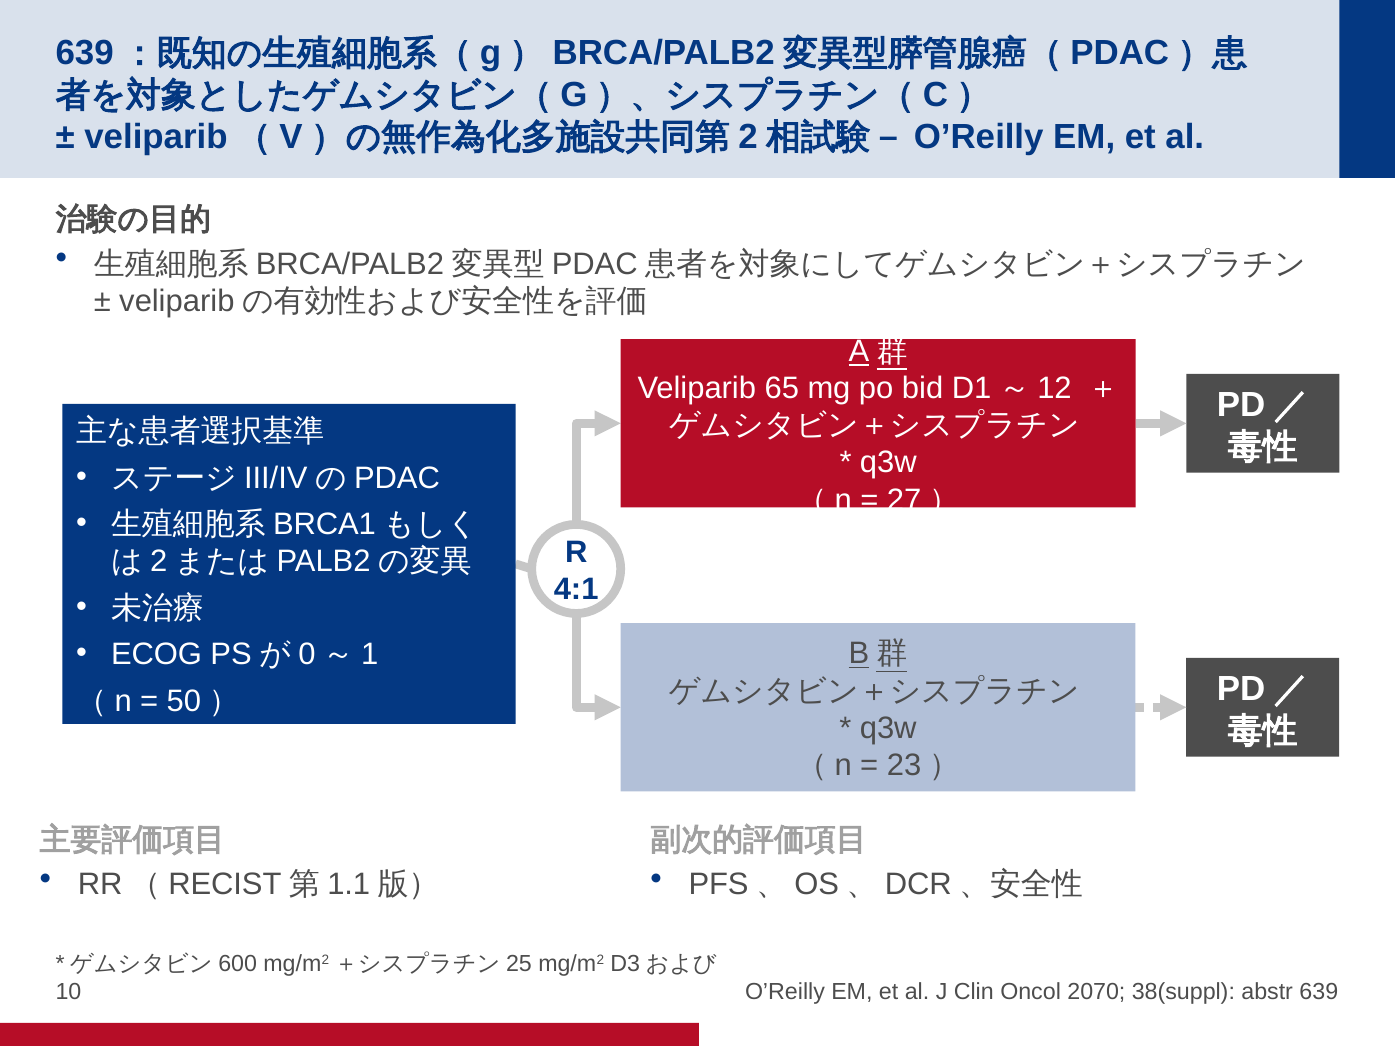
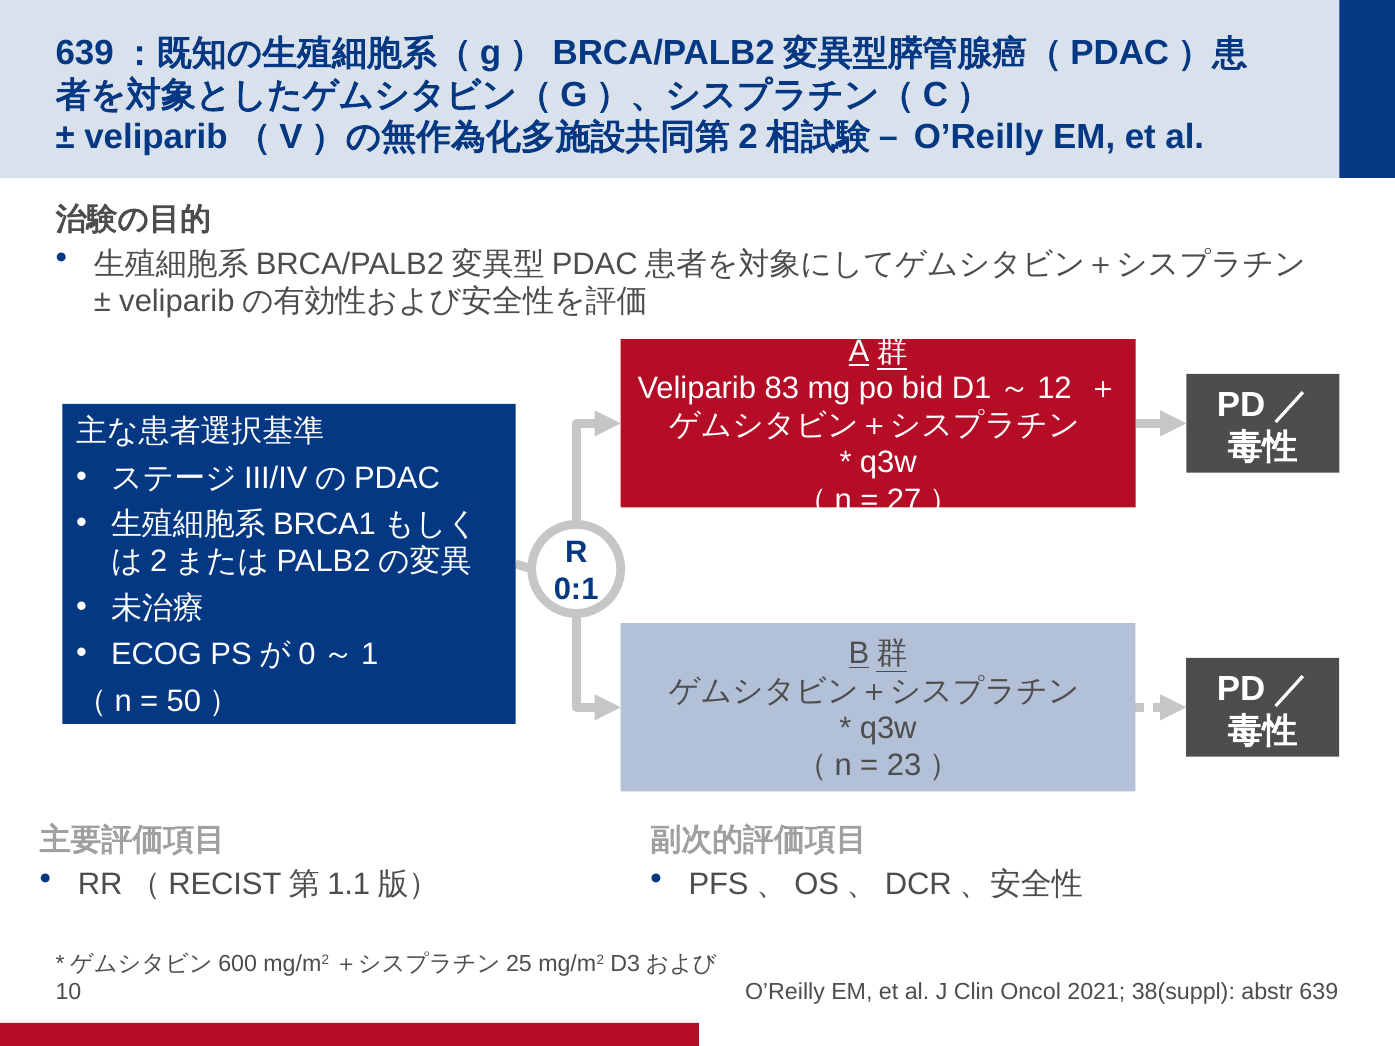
65: 65 -> 83
4:1: 4:1 -> 0:1
2070: 2070 -> 2021
